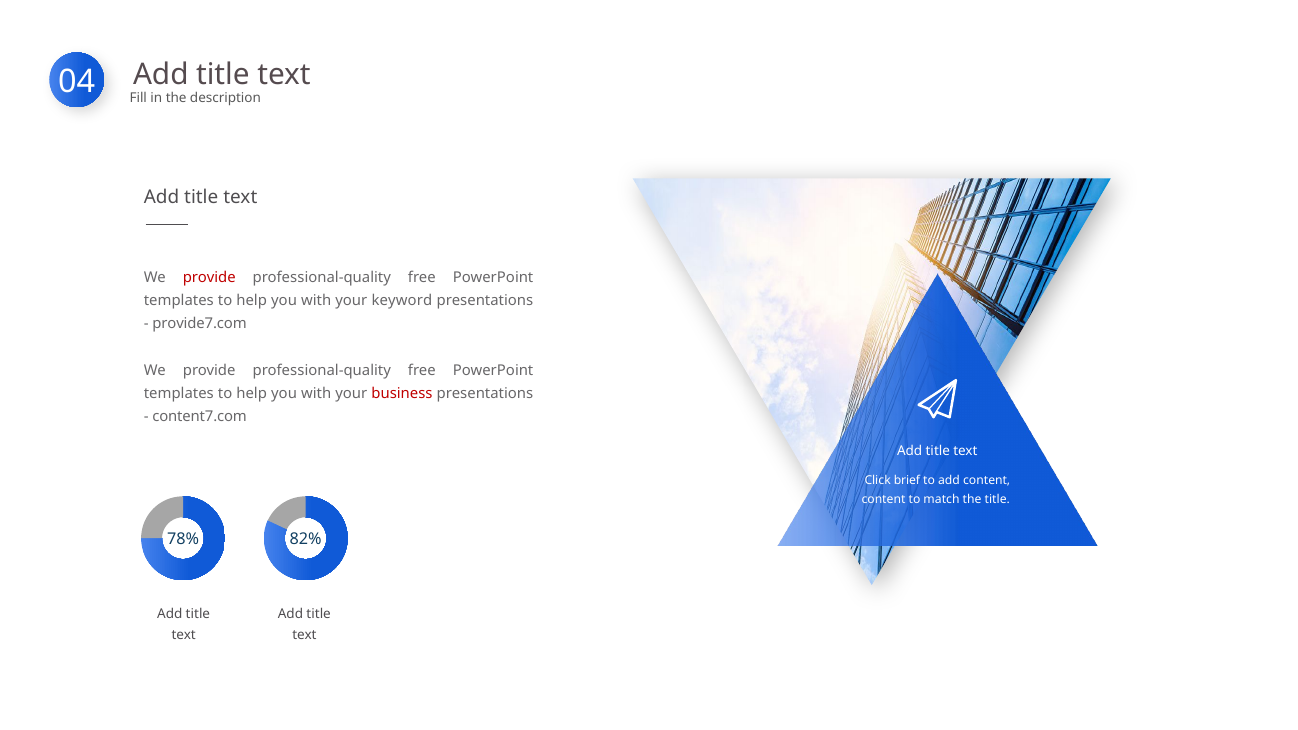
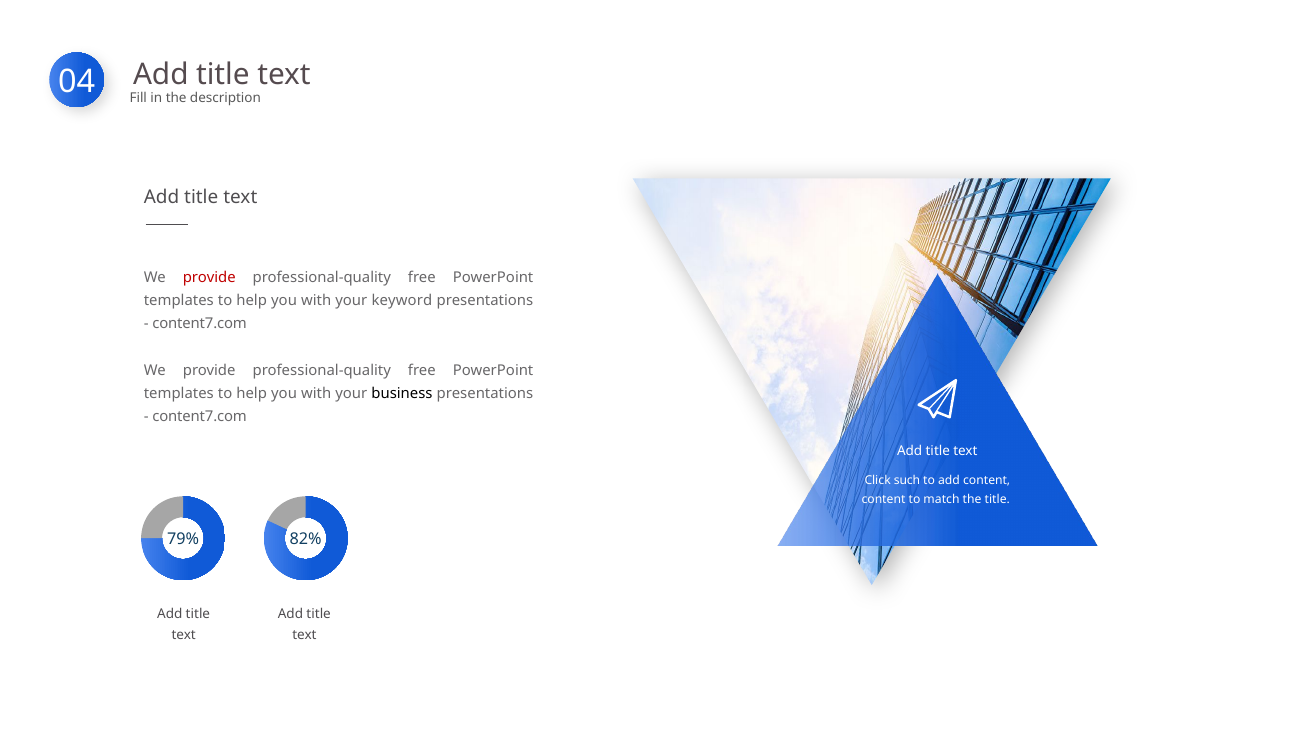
provide7.com at (200, 324): provide7.com -> content7.com
business colour: red -> black
brief: brief -> such
78%: 78% -> 79%
